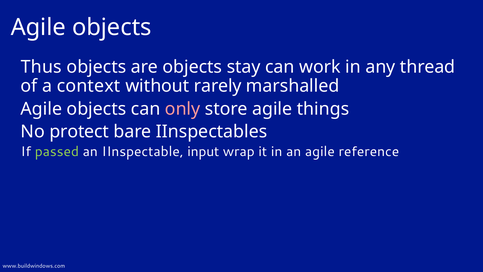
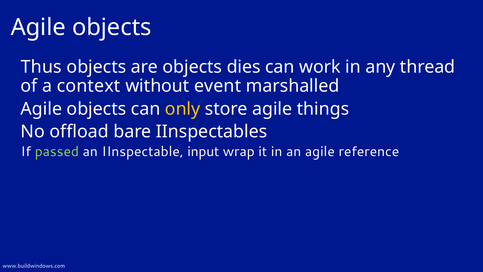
stay: stay -> dies
rarely: rarely -> event
only colour: pink -> yellow
protect: protect -> offload
